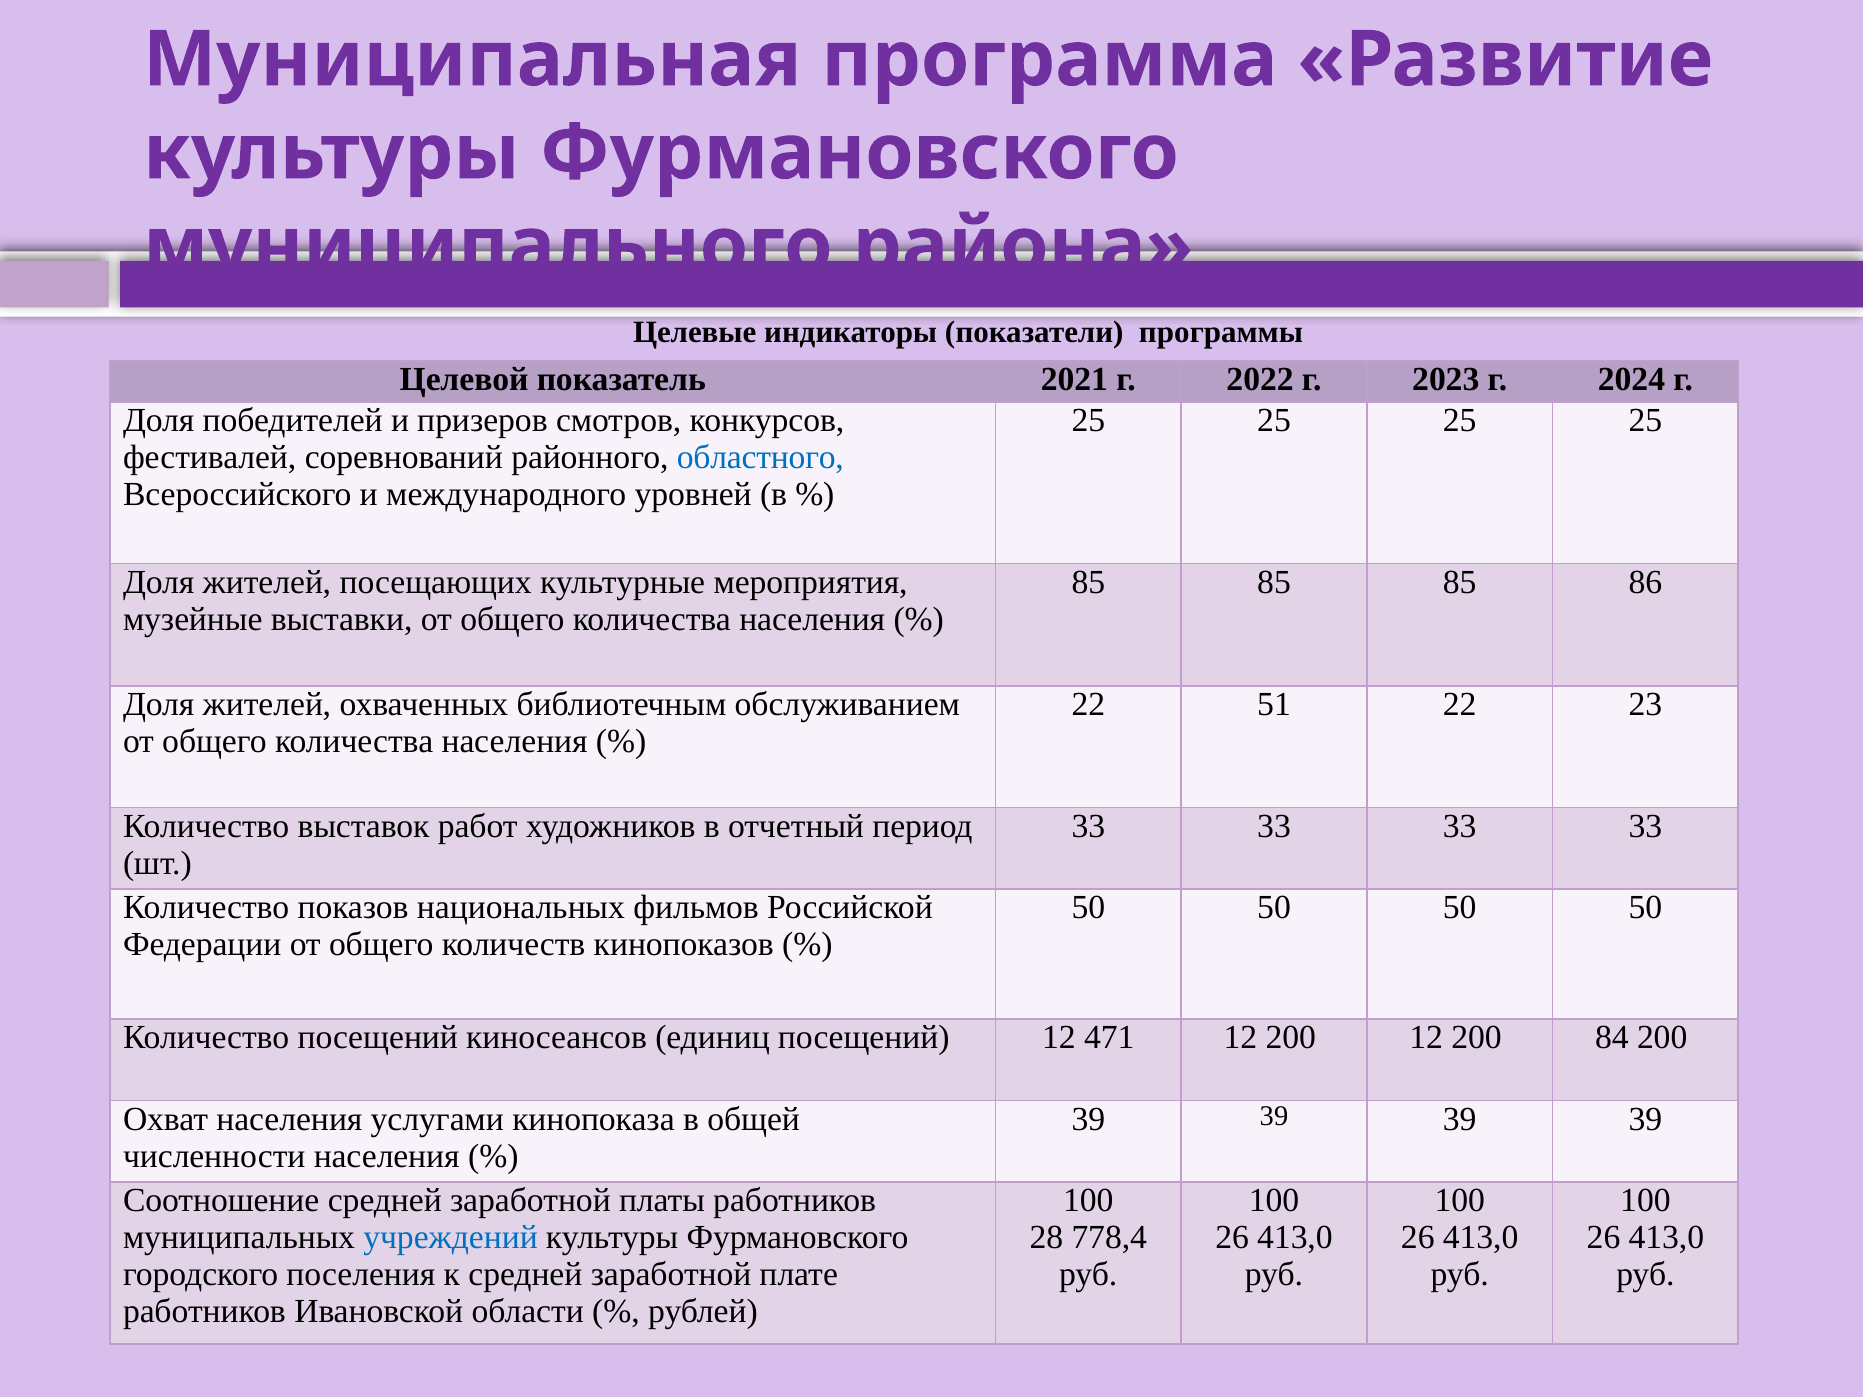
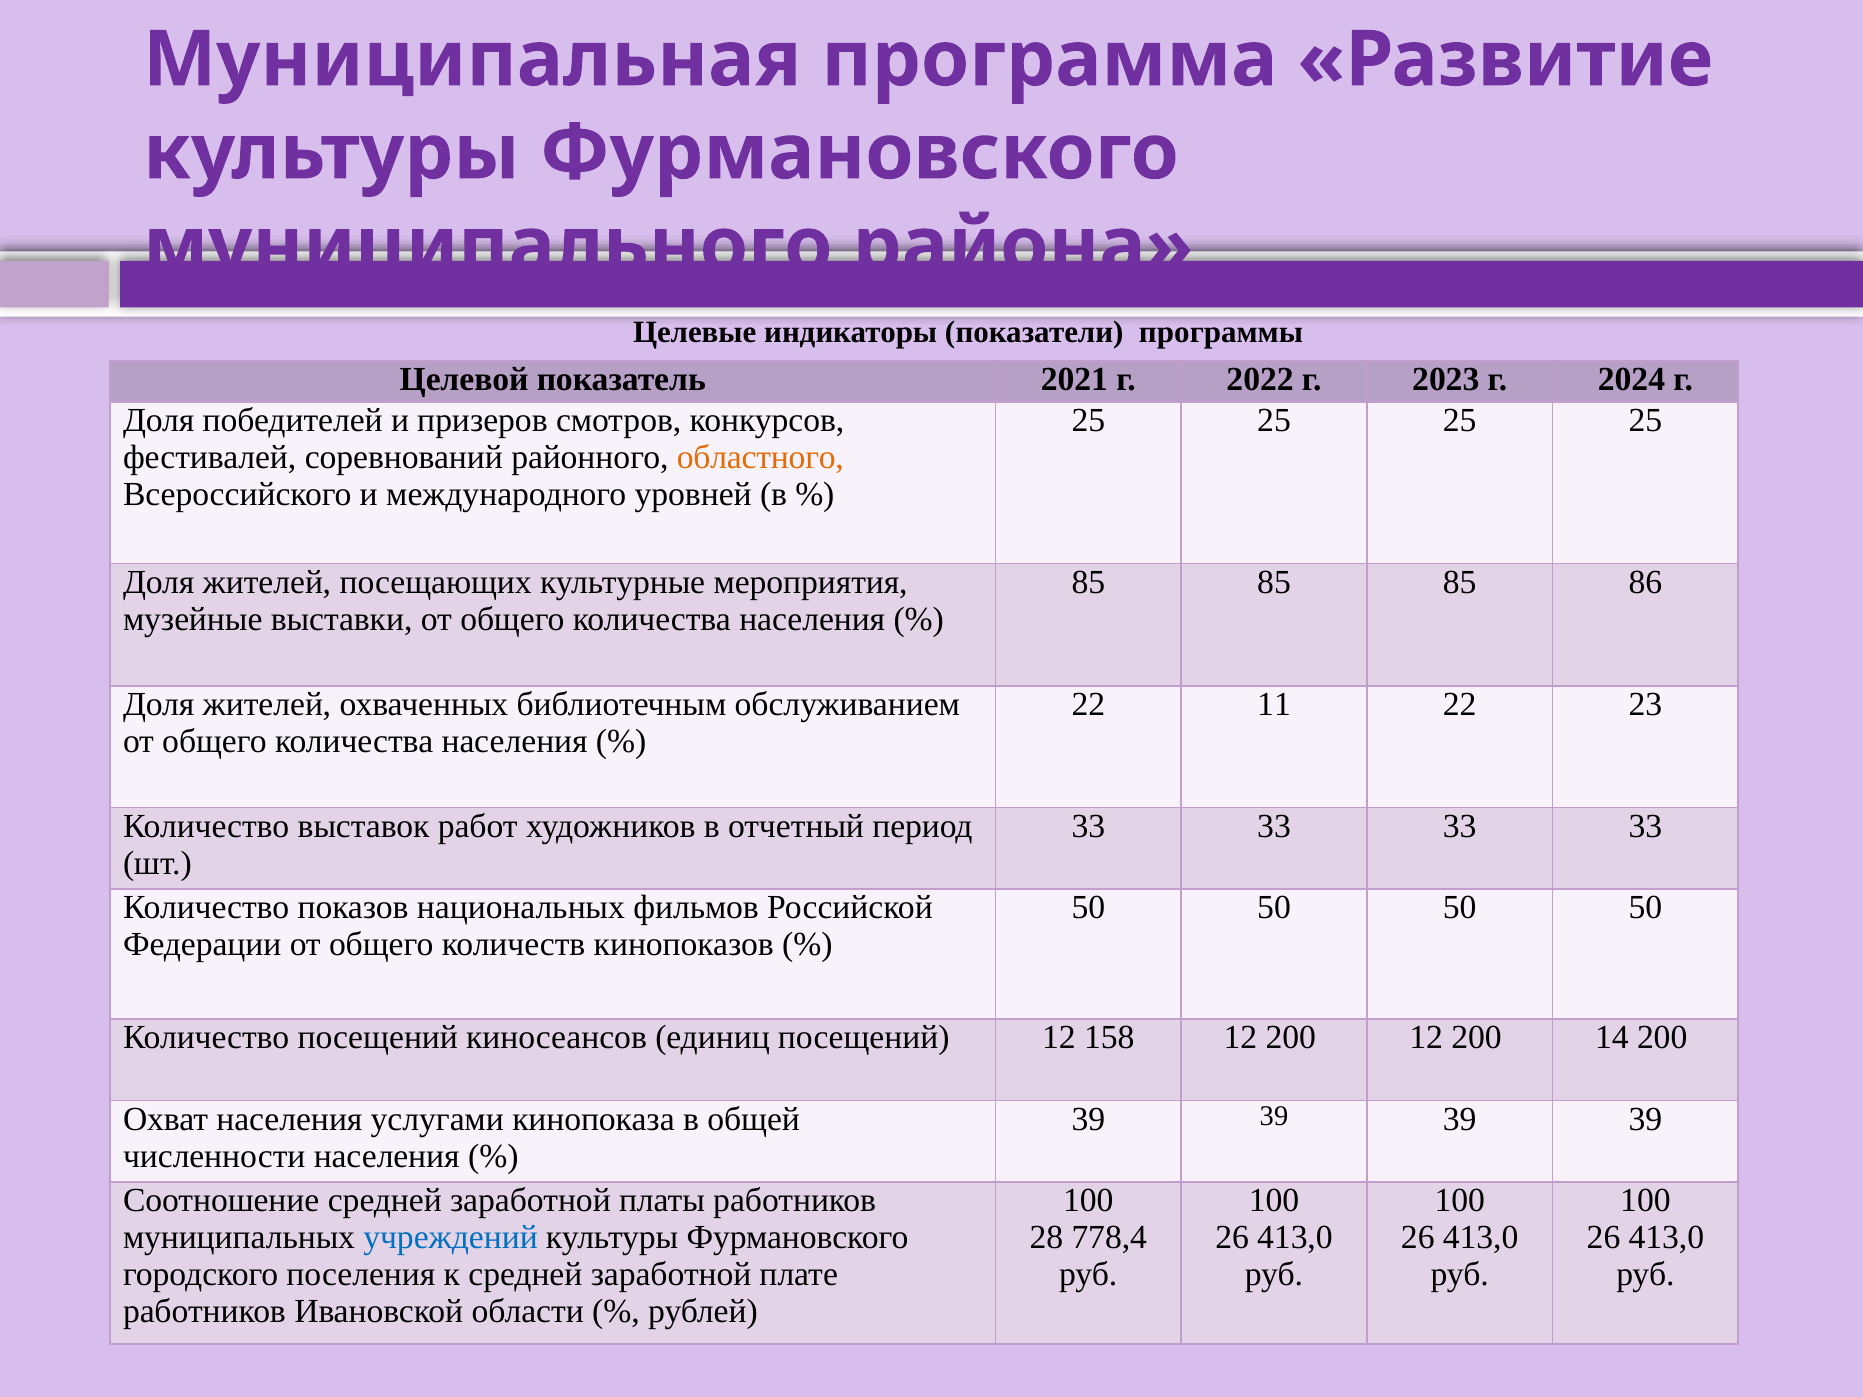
областного colour: blue -> orange
51: 51 -> 11
471: 471 -> 158
84: 84 -> 14
